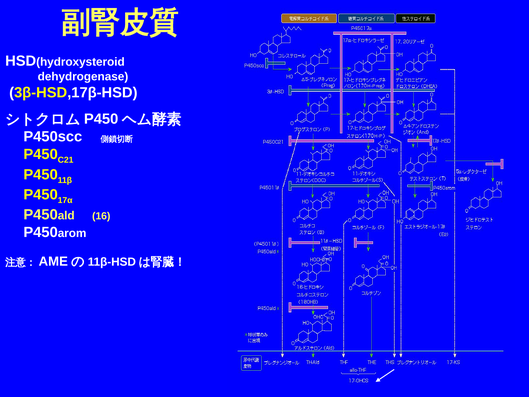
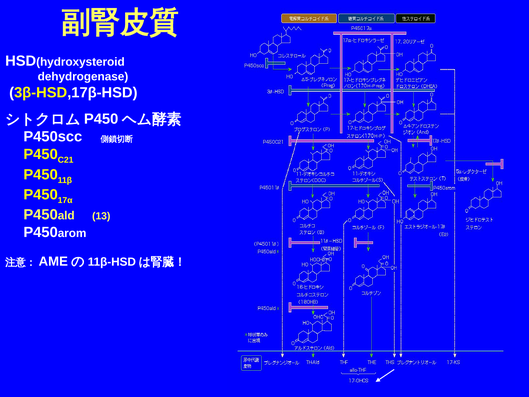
16: 16 -> 13
